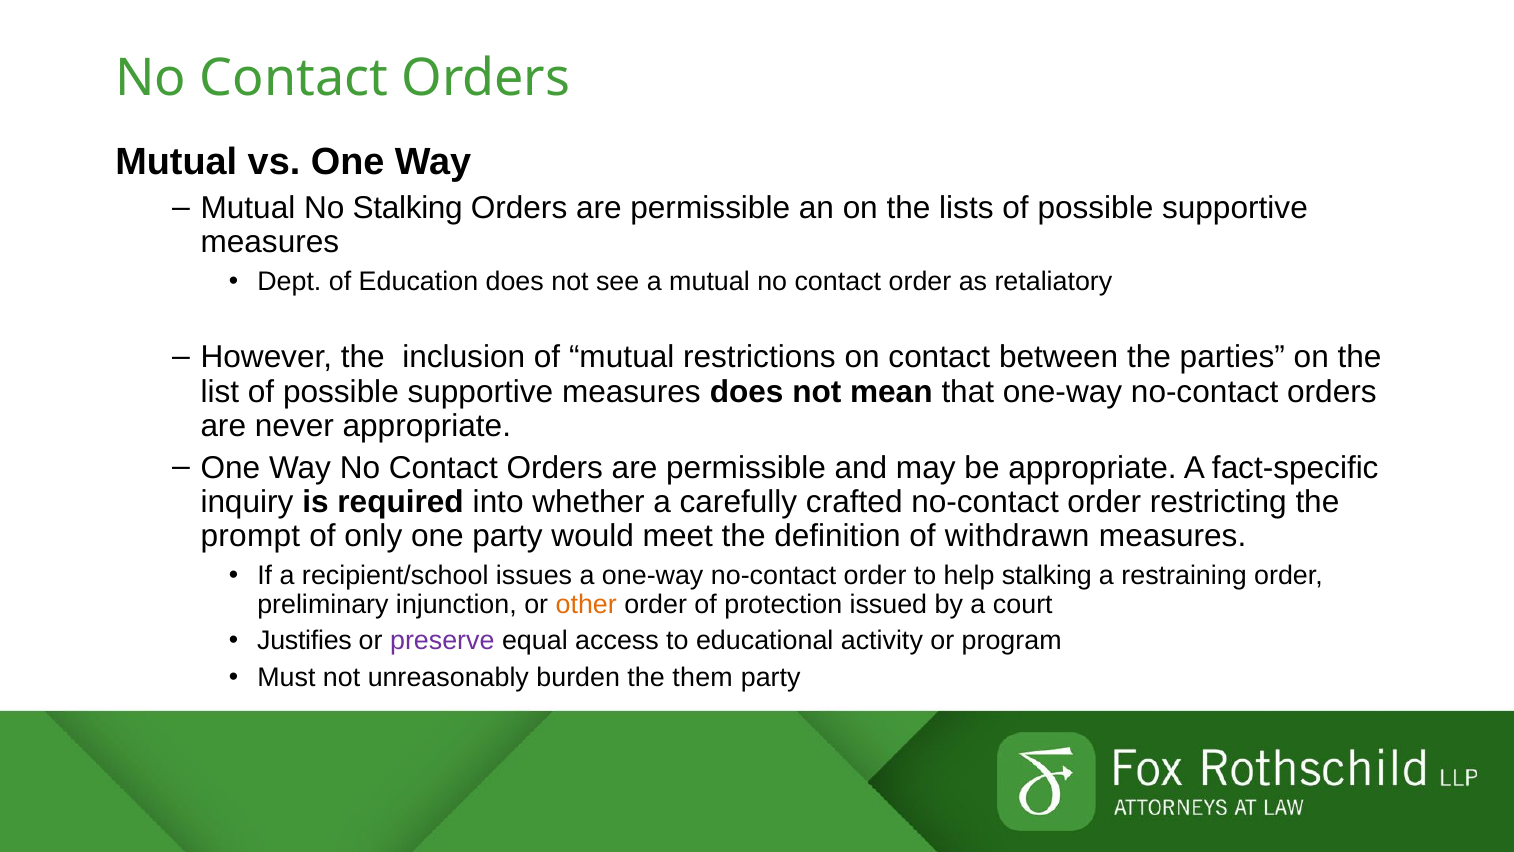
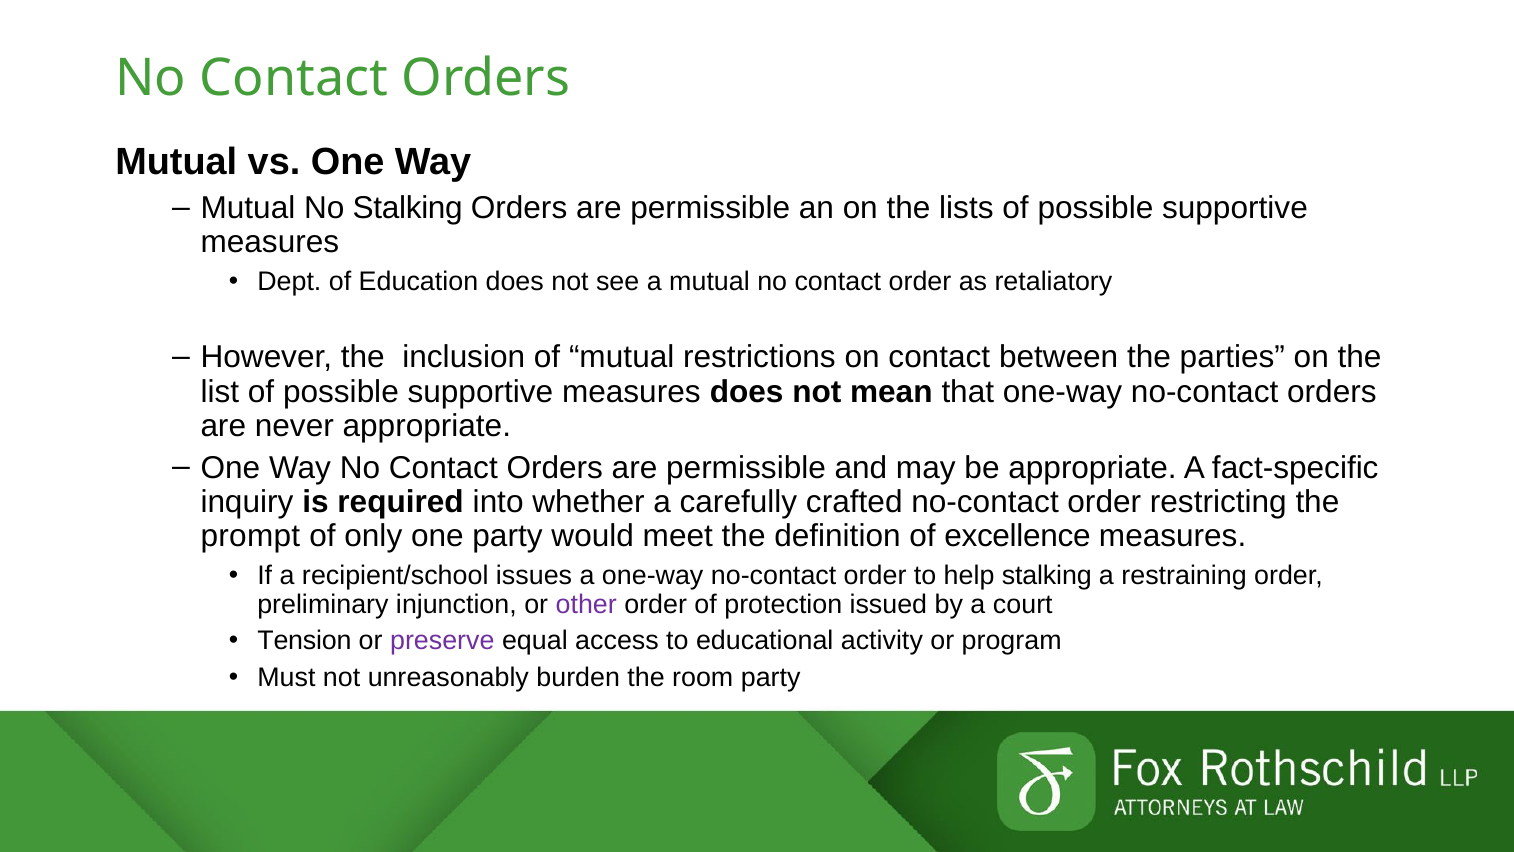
withdrawn: withdrawn -> excellence
other colour: orange -> purple
Justifies: Justifies -> Tension
them: them -> room
